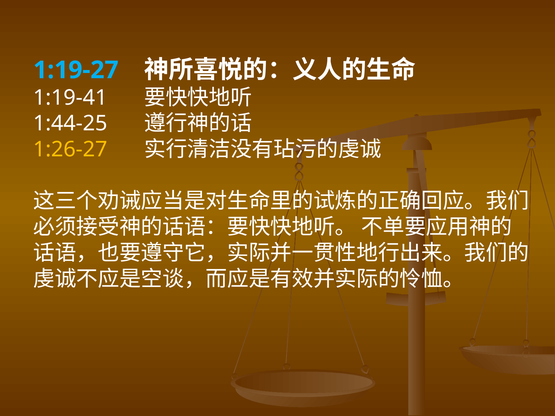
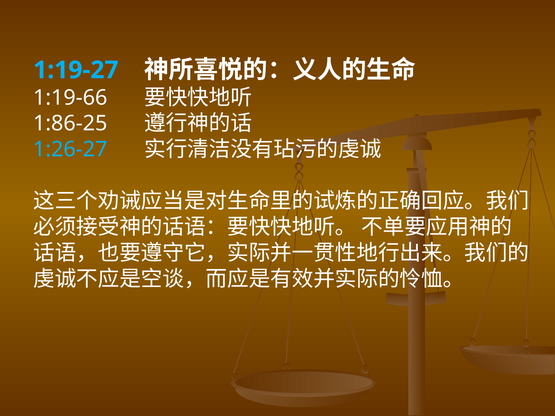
1:19-41: 1:19-41 -> 1:19-66
1:44-25: 1:44-25 -> 1:86-25
1:26-27 colour: yellow -> light blue
